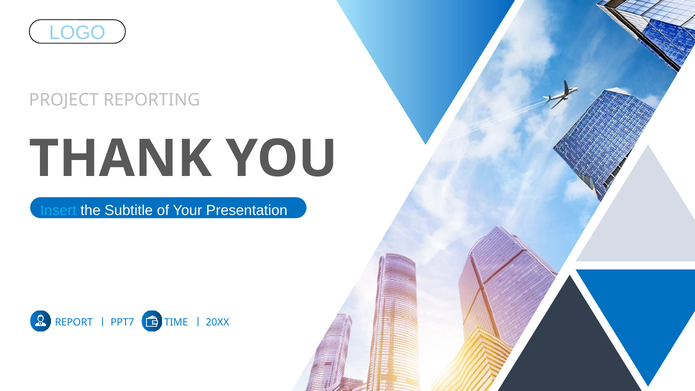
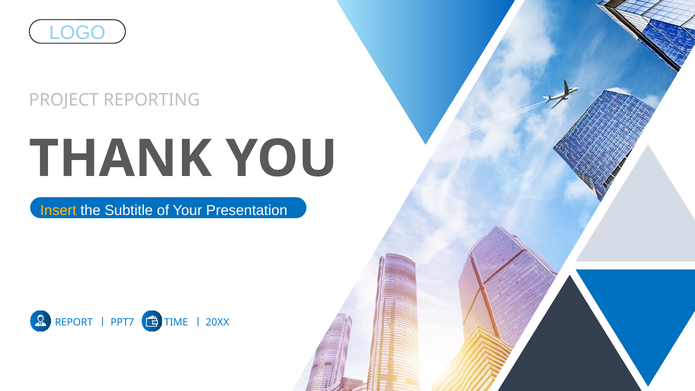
Insert colour: light blue -> yellow
